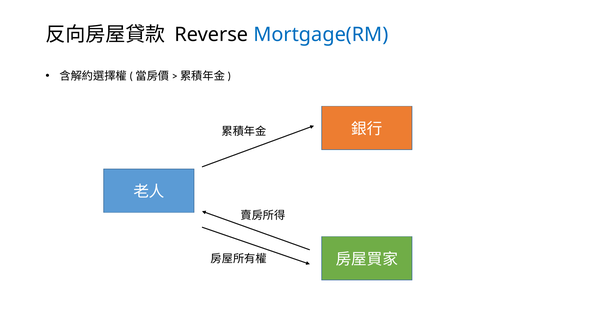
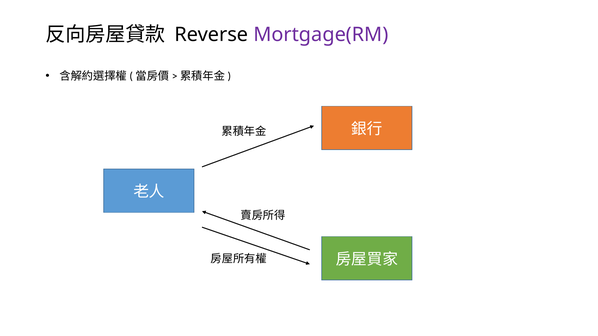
Mortgage(RM colour: blue -> purple
